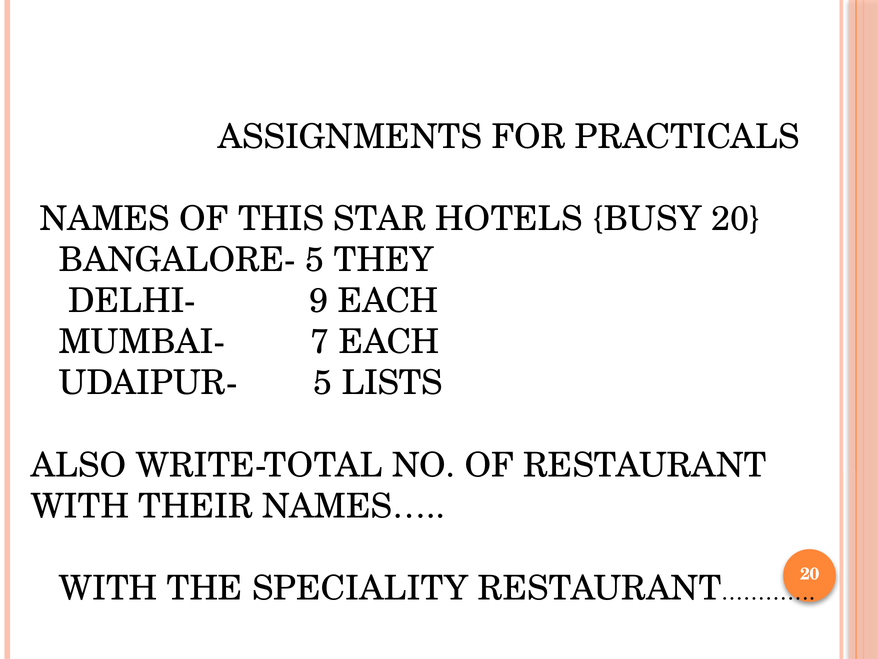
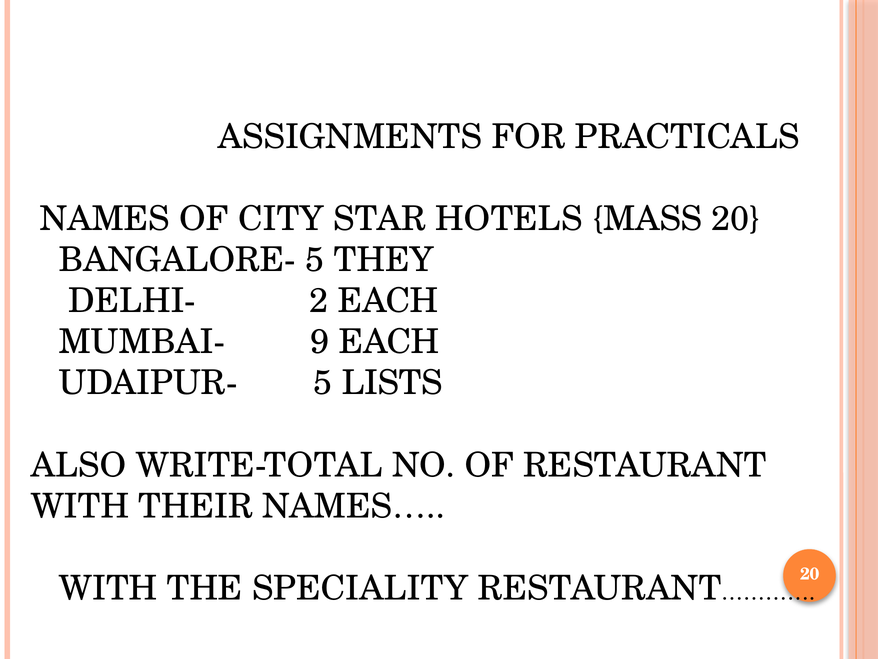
THIS: THIS -> CITY
BUSY: BUSY -> MASS
9: 9 -> 2
7: 7 -> 9
